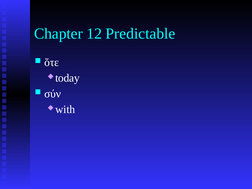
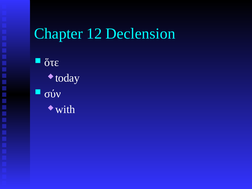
Predictable: Predictable -> Declension
